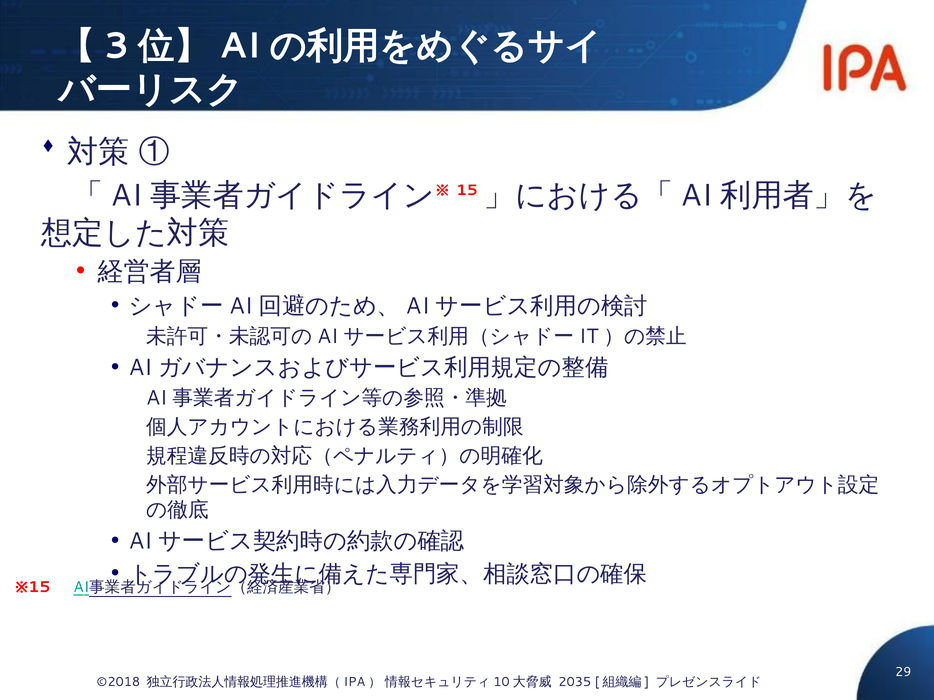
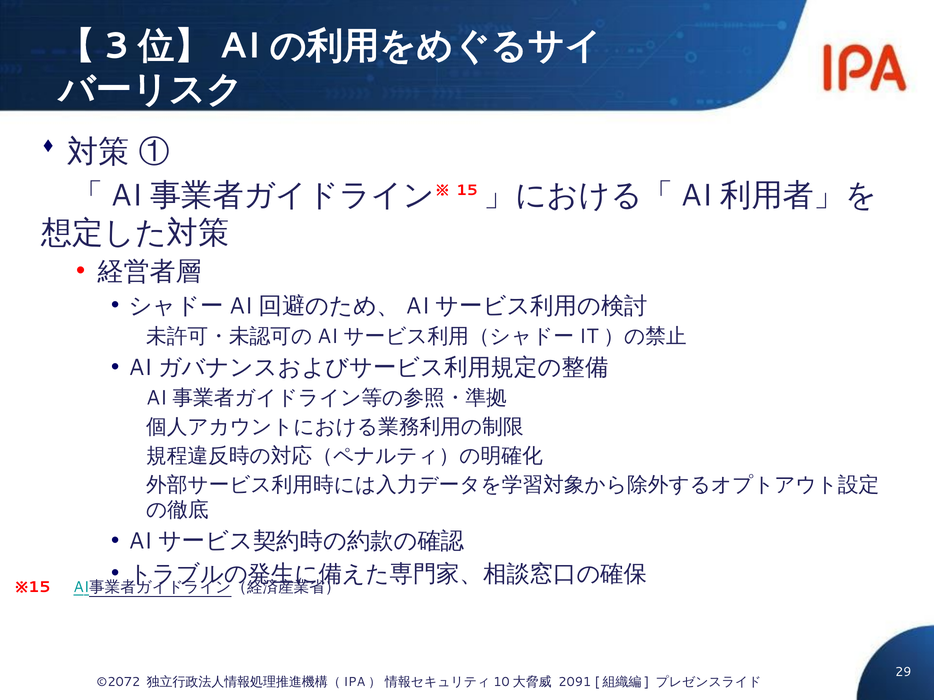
©2018: ©2018 -> ©2072
2035: 2035 -> 2091
